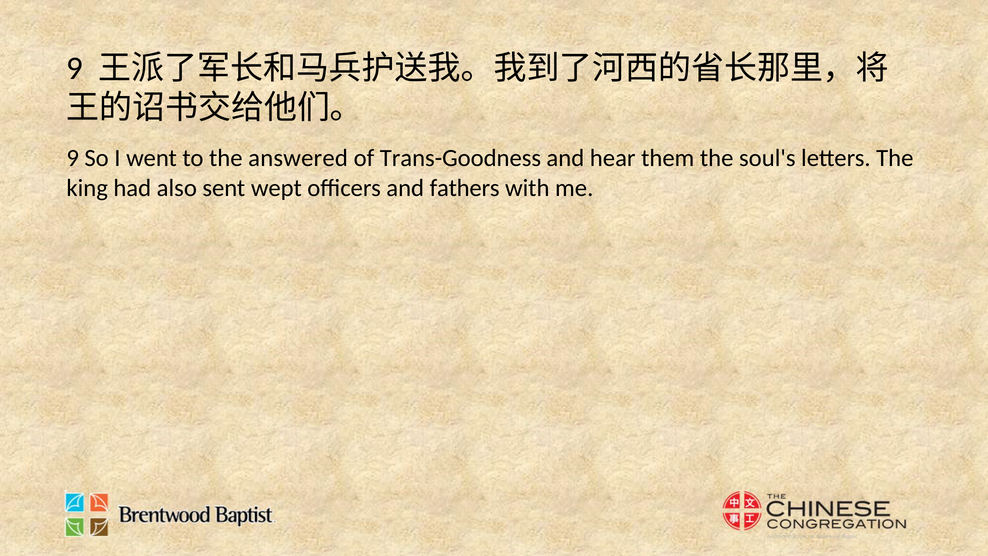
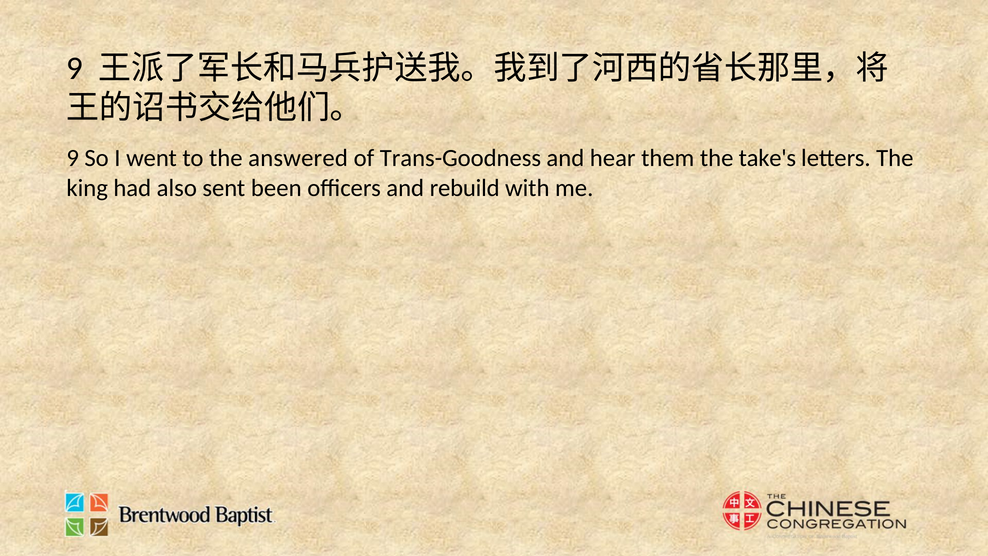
soul's: soul's -> take's
wept: wept -> been
fathers: fathers -> rebuild
